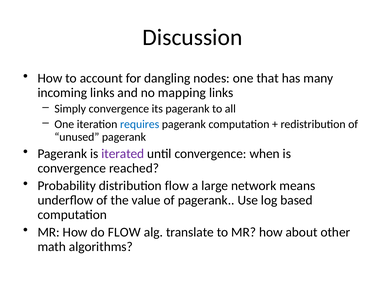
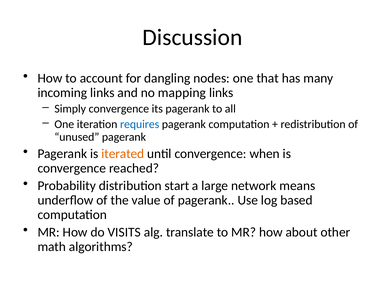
iterated colour: purple -> orange
distribution flow: flow -> start
do FLOW: FLOW -> VISITS
